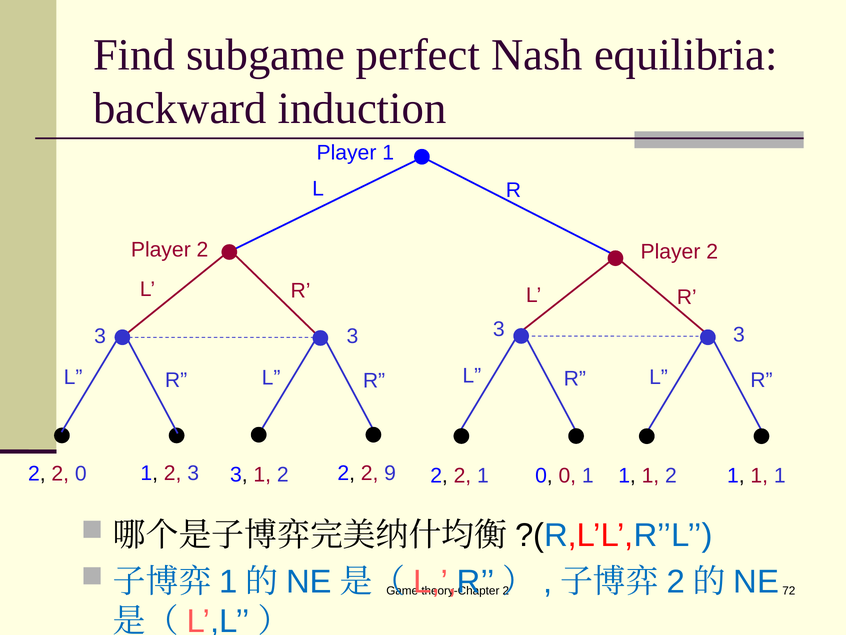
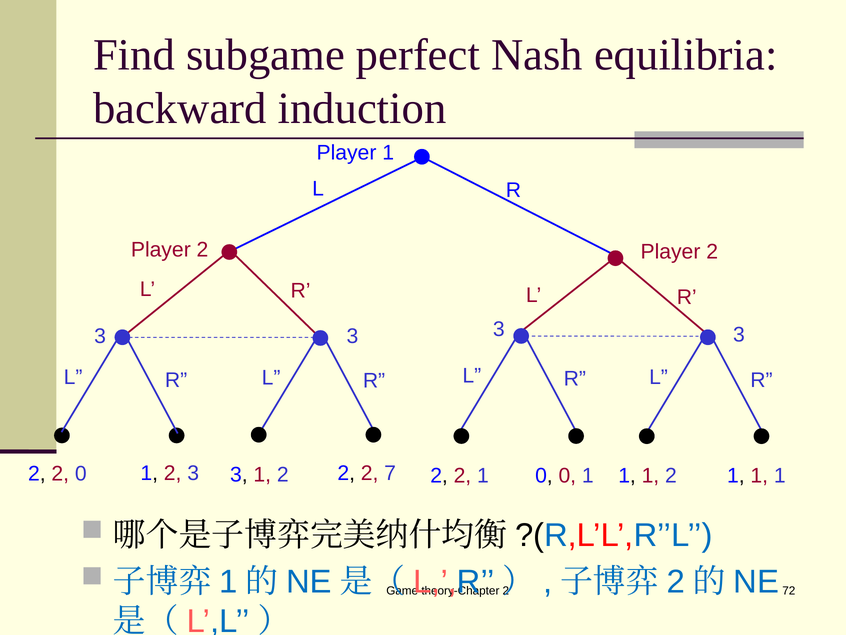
9: 9 -> 7
